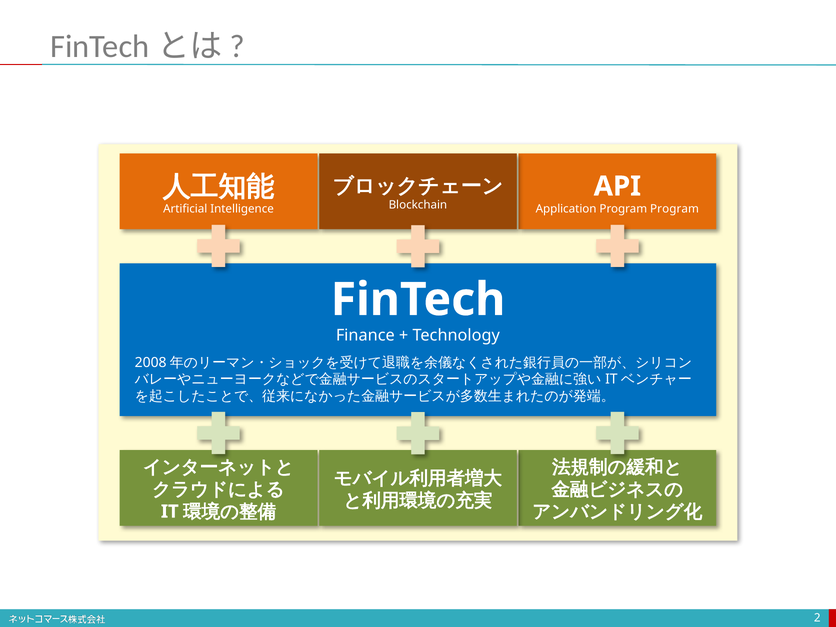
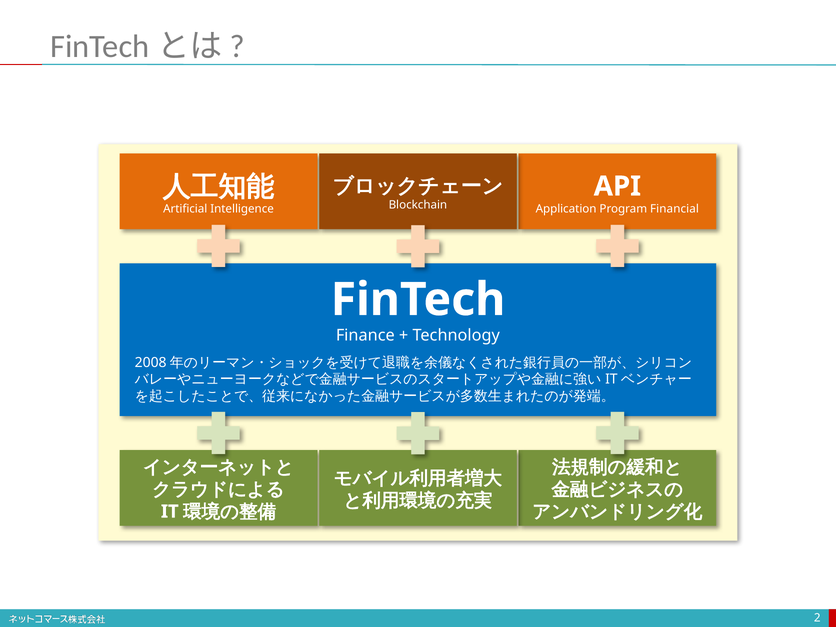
Program Program: Program -> Financial
